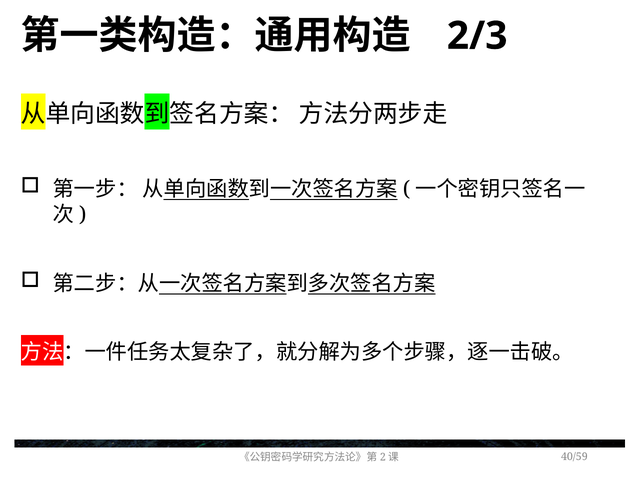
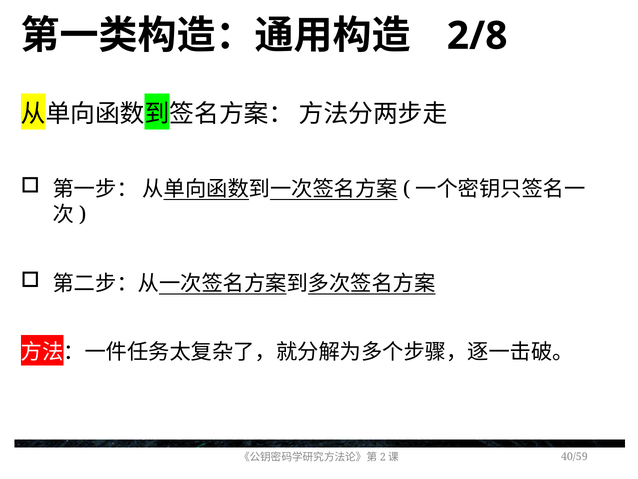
2/3: 2/3 -> 2/8
